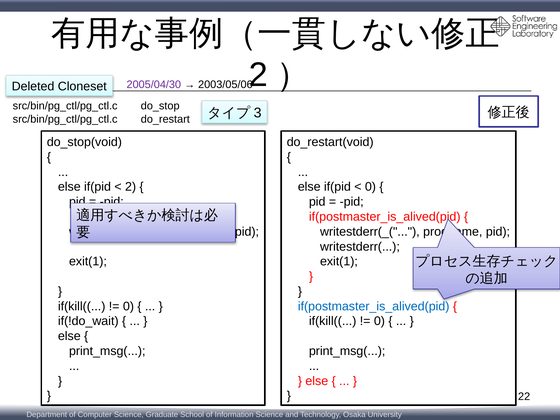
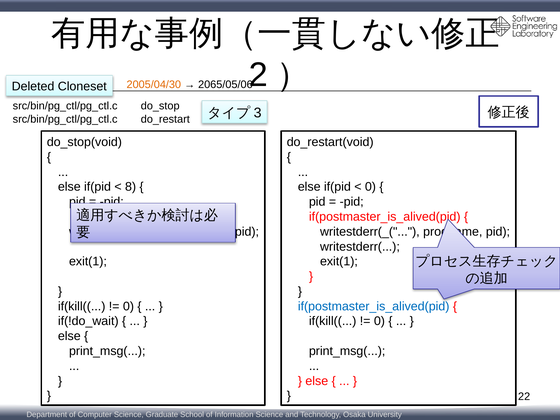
2005/04/30 colour: purple -> orange
2003/05/06: 2003/05/06 -> 2065/05/06
2 at (131, 187): 2 -> 8
